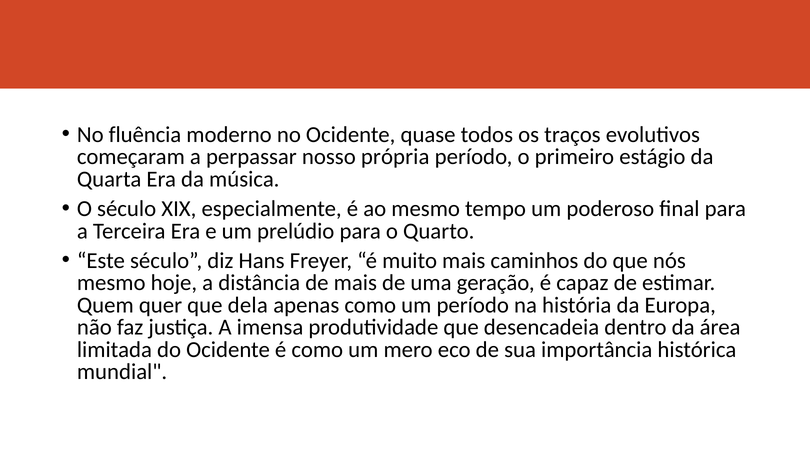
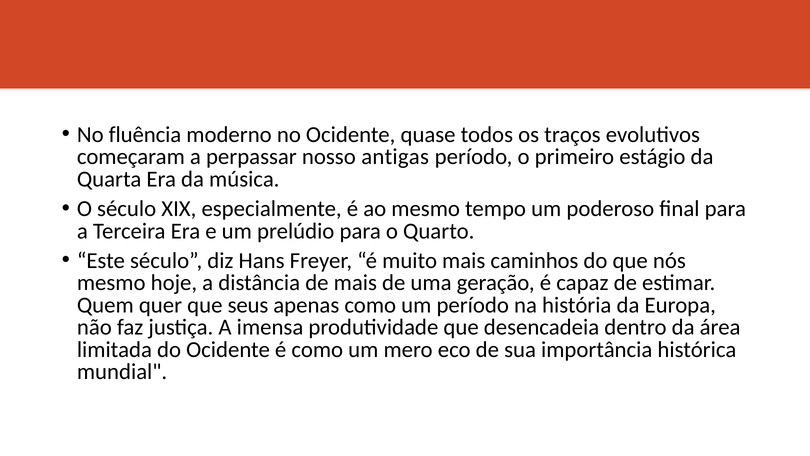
própria: própria -> antigas
dela: dela -> seus
